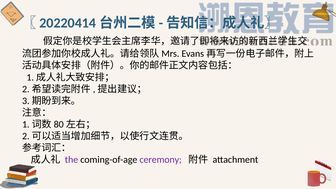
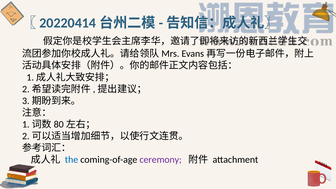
the colour: purple -> blue
